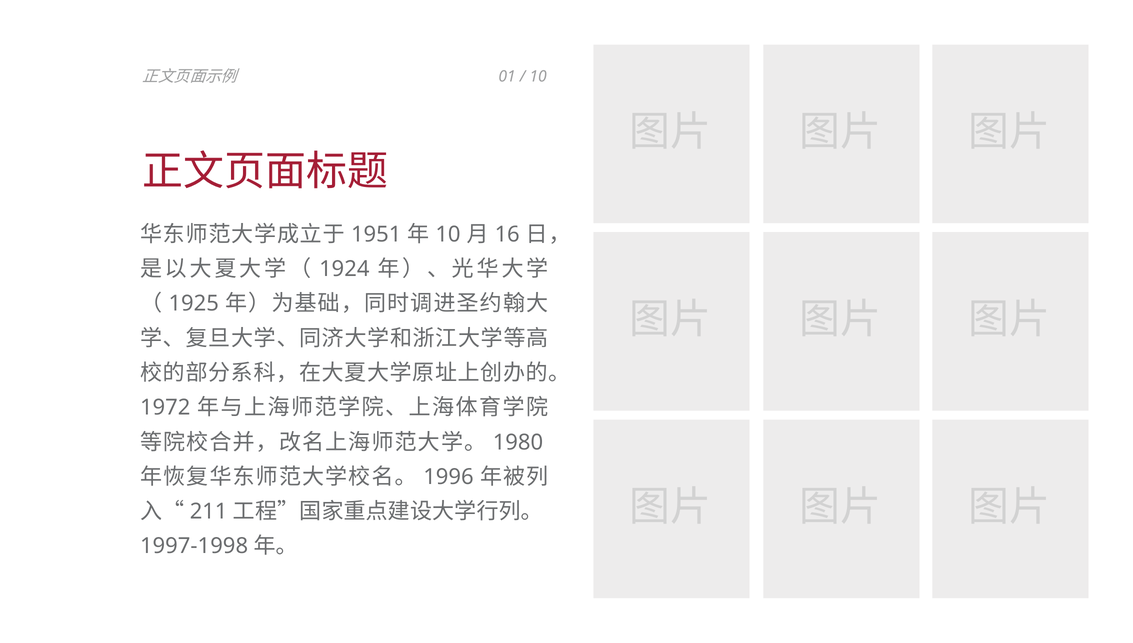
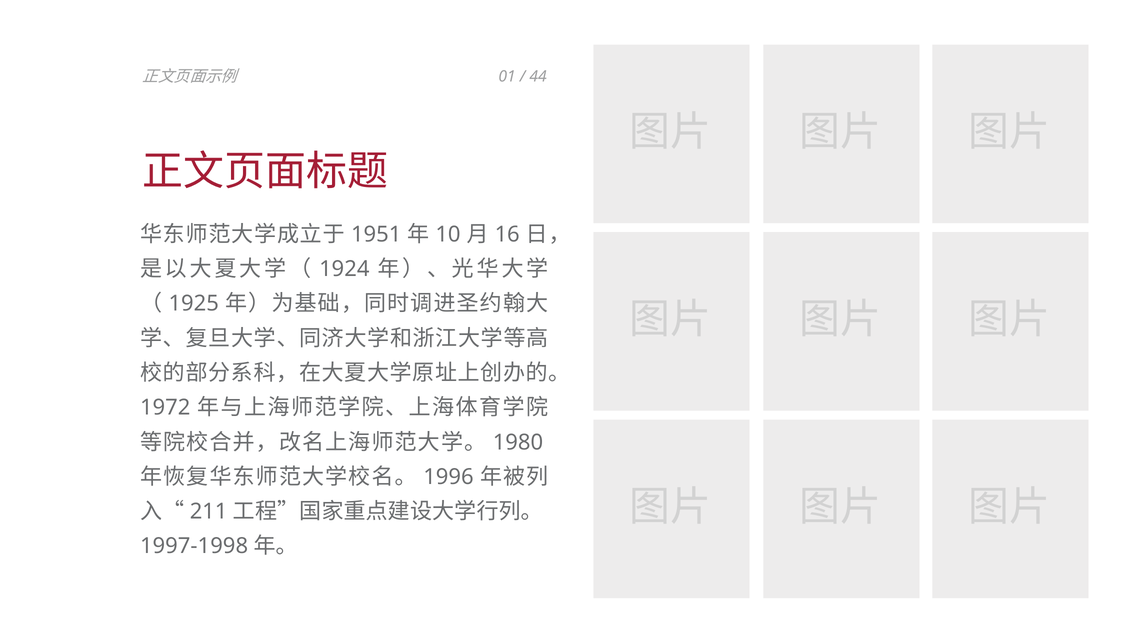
10 at (538, 77): 10 -> 44
